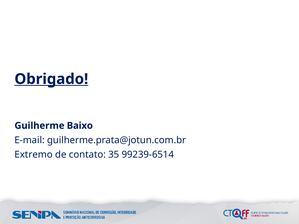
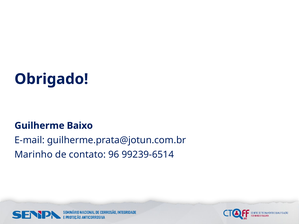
Obrigado underline: present -> none
Extremo: Extremo -> Marinho
35: 35 -> 96
